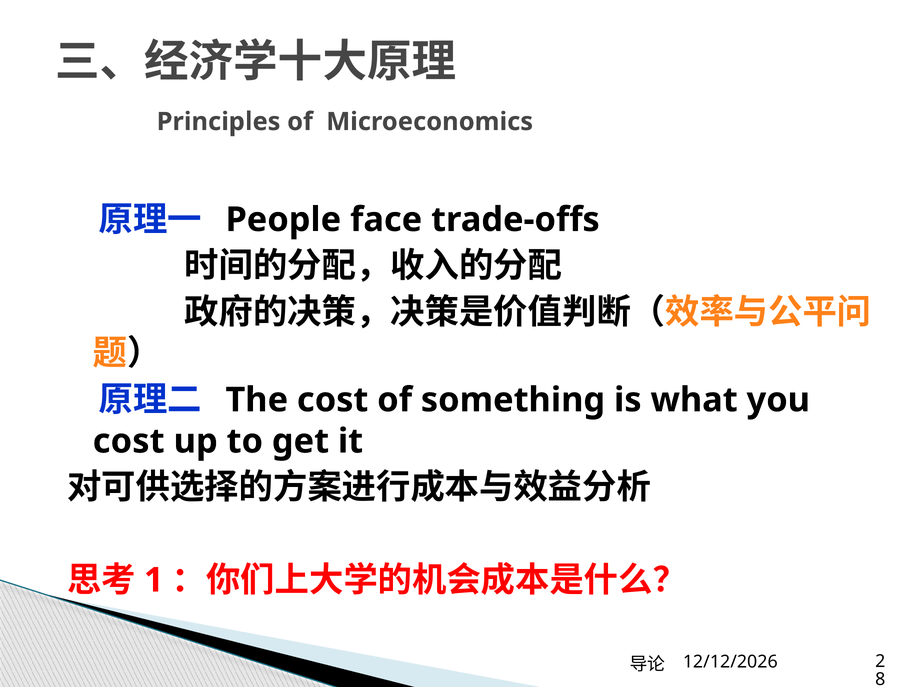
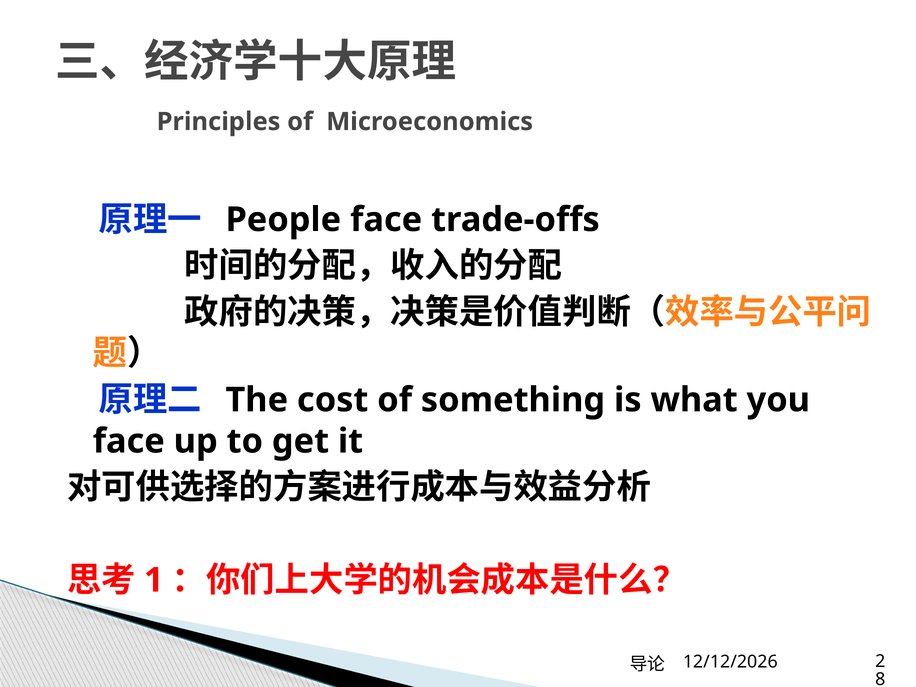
cost at (129, 441): cost -> face
